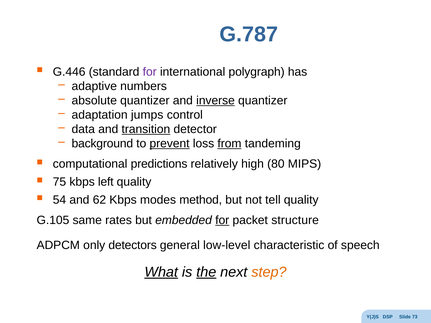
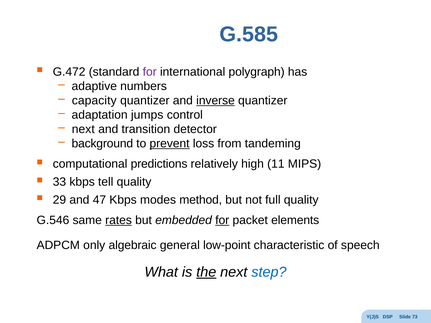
G.787: G.787 -> G.585
G.446: G.446 -> G.472
absolute: absolute -> capacity
data at (83, 129): data -> next
transition underline: present -> none
from underline: present -> none
80: 80 -> 11
75: 75 -> 33
left: left -> tell
54: 54 -> 29
62: 62 -> 47
tell: tell -> full
G.105: G.105 -> G.546
rates underline: none -> present
structure: structure -> elements
detectors: detectors -> algebraic
low-level: low-level -> low-point
What underline: present -> none
step colour: orange -> blue
